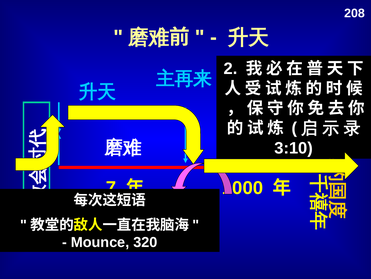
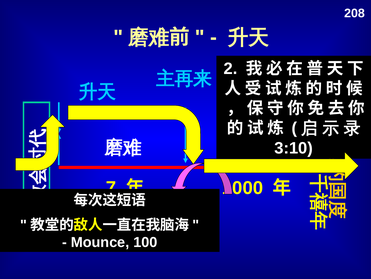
320: 320 -> 100
